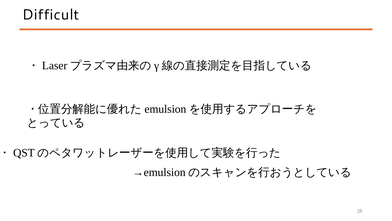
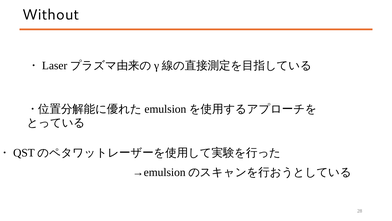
Difficult: Difficult -> Without
